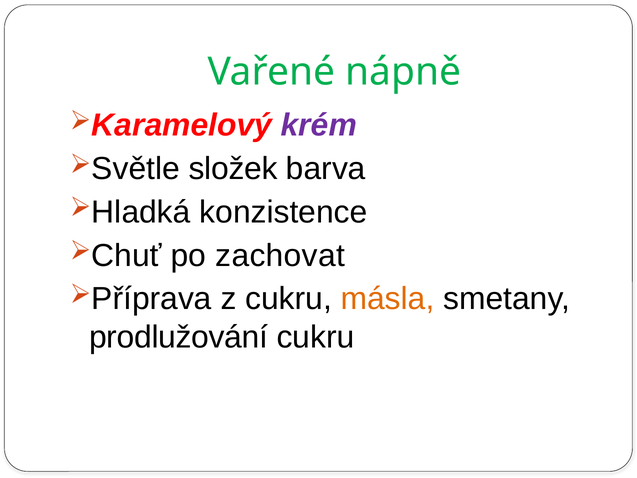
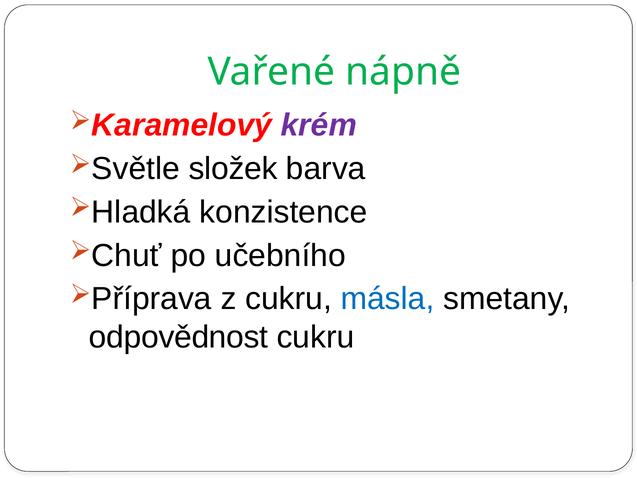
zachovat: zachovat -> učebního
másla colour: orange -> blue
prodlužování: prodlužování -> odpovědnost
